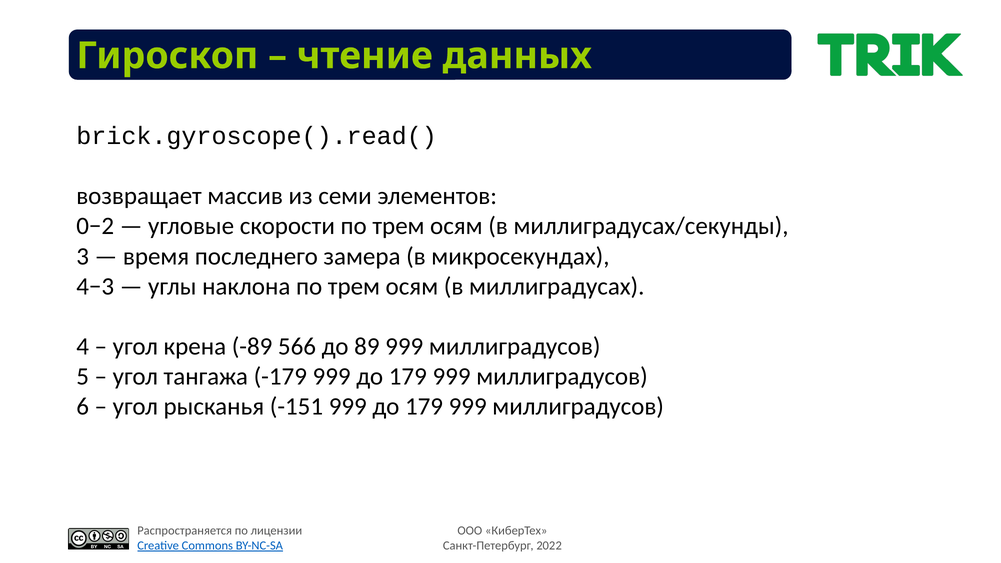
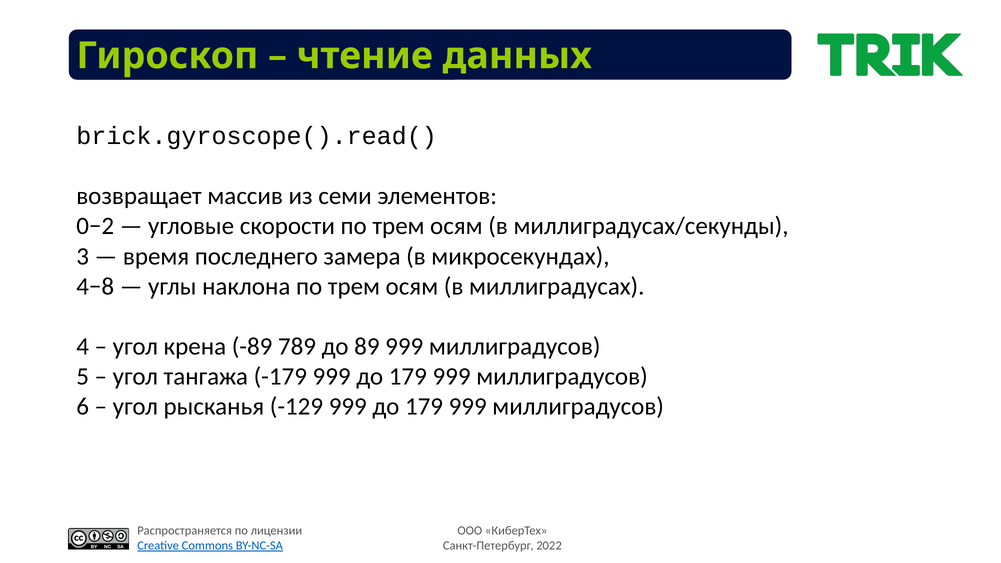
4−3: 4−3 -> 4−8
566: 566 -> 789
-151: -151 -> -129
